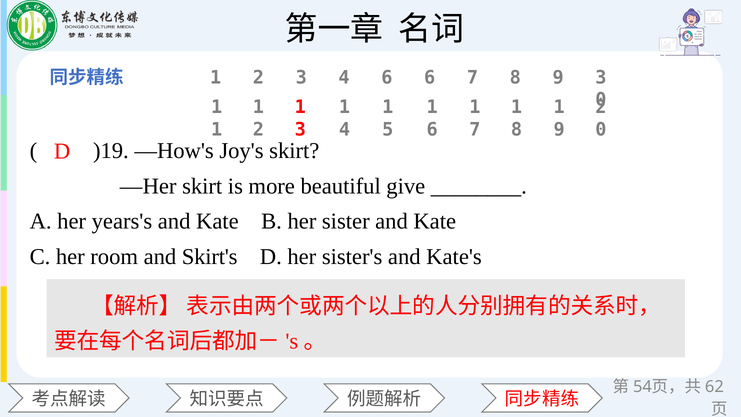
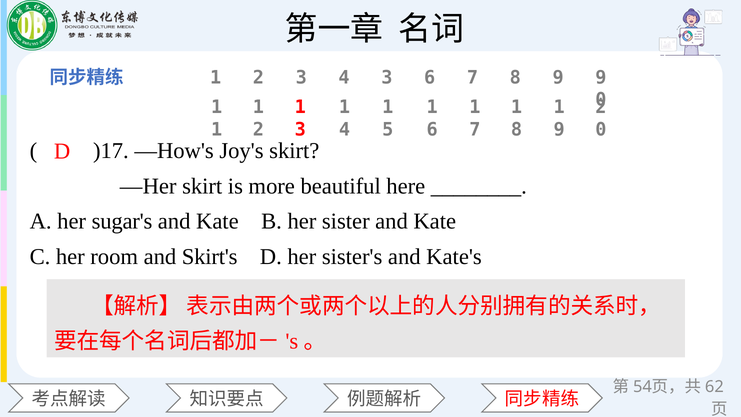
4 6: 6 -> 3
9 3: 3 -> 9
)19: )19 -> )17
give: give -> here
years's: years's -> sugar's
